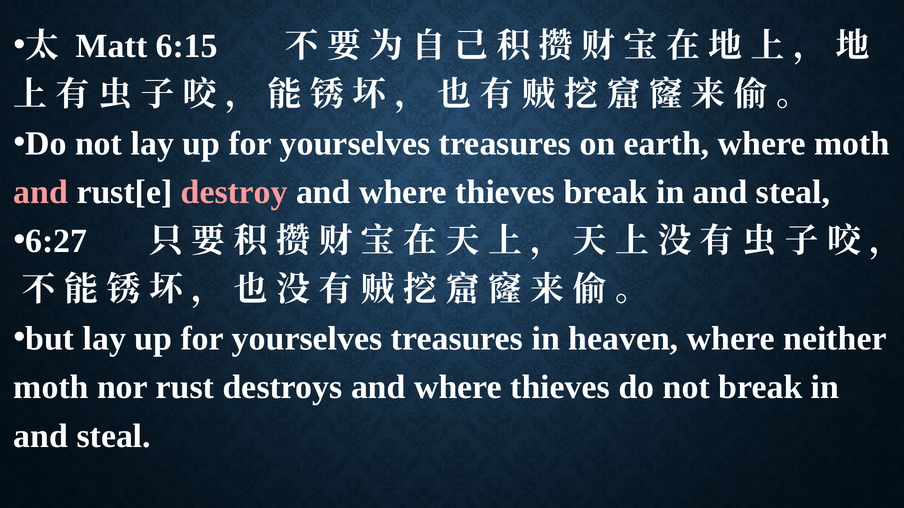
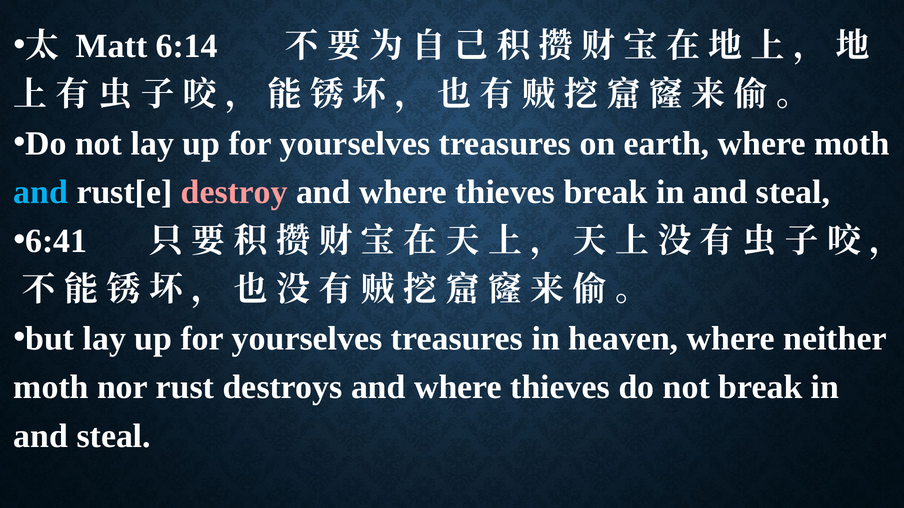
6:15: 6:15 -> 6:14
and at (41, 192) colour: pink -> light blue
6:27: 6:27 -> 6:41
